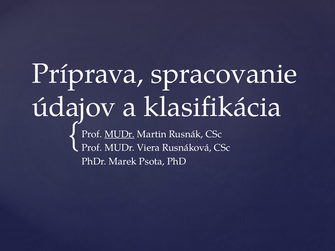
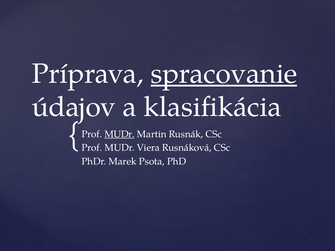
spracovanie underline: none -> present
